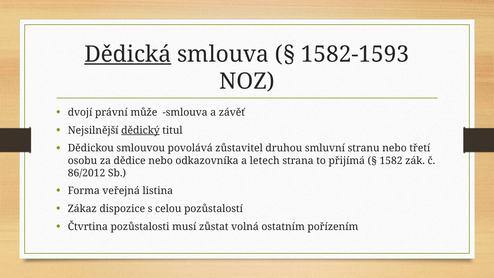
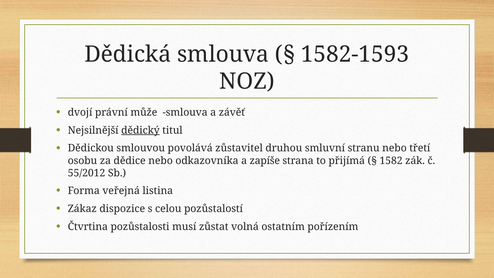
Dědická underline: present -> none
letech: letech -> zapíše
86/2012: 86/2012 -> 55/2012
